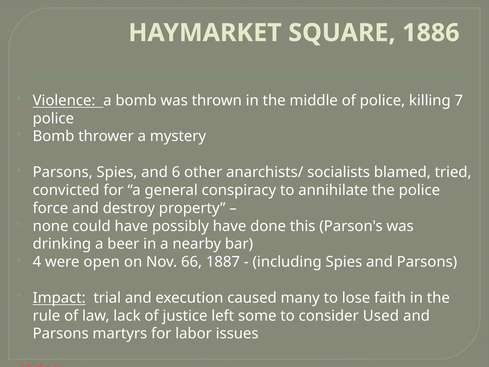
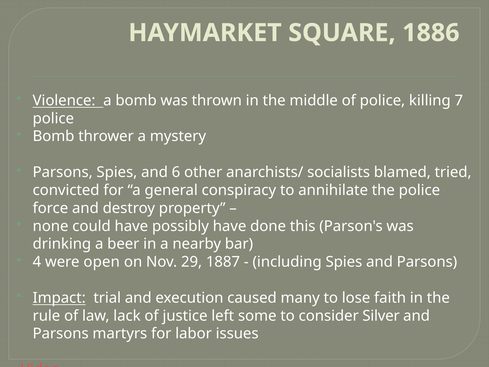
66: 66 -> 29
Used: Used -> Silver
